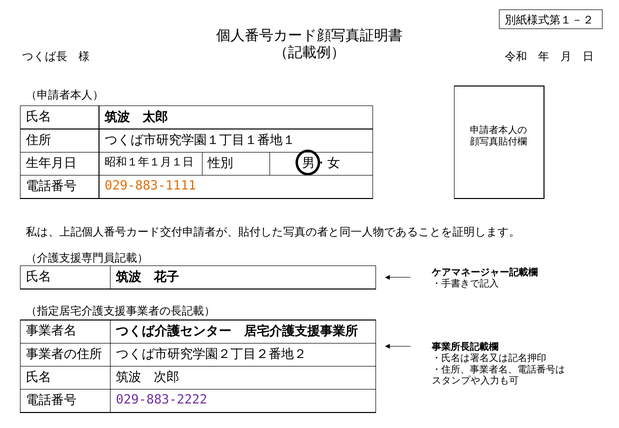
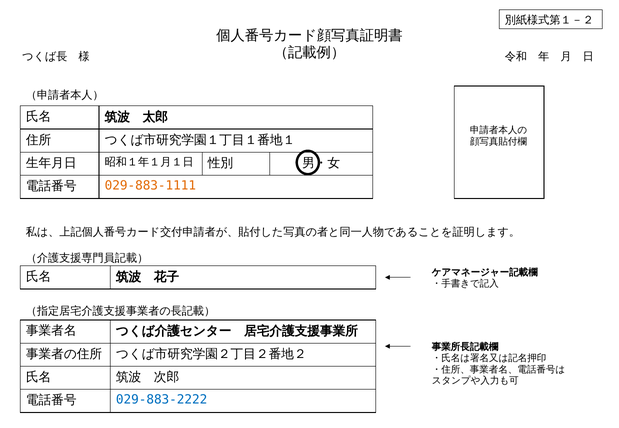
029-883-2222 colour: purple -> blue
